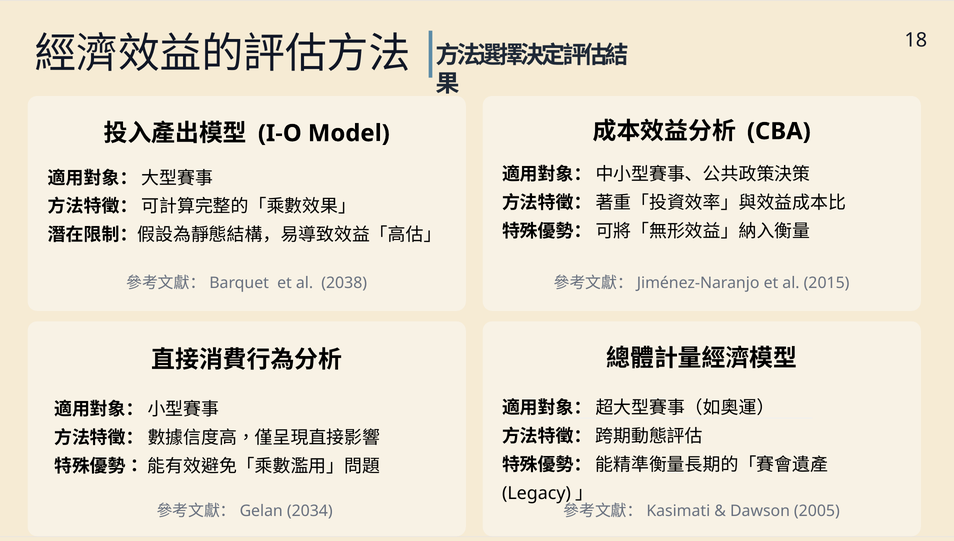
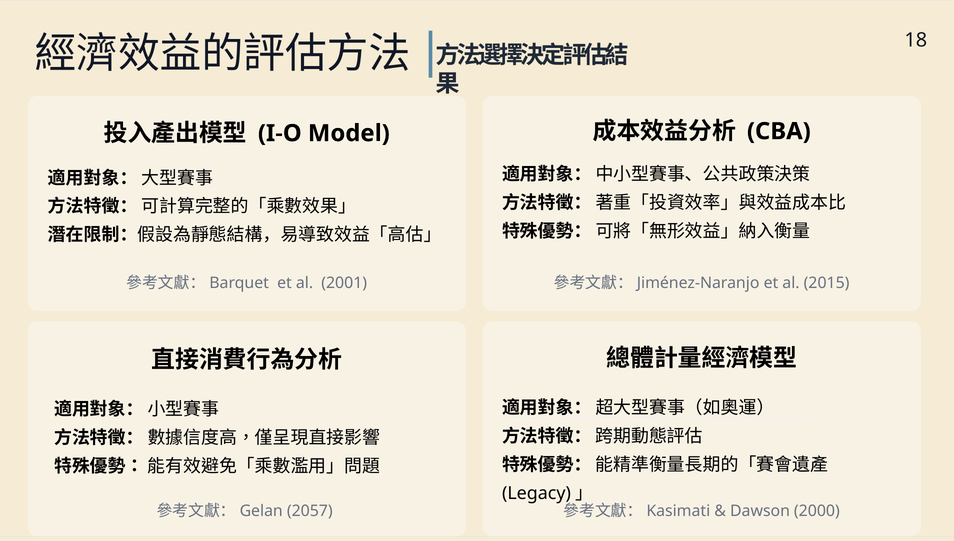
2038: 2038 -> 2001
2034: 2034 -> 2057
2005: 2005 -> 2000
